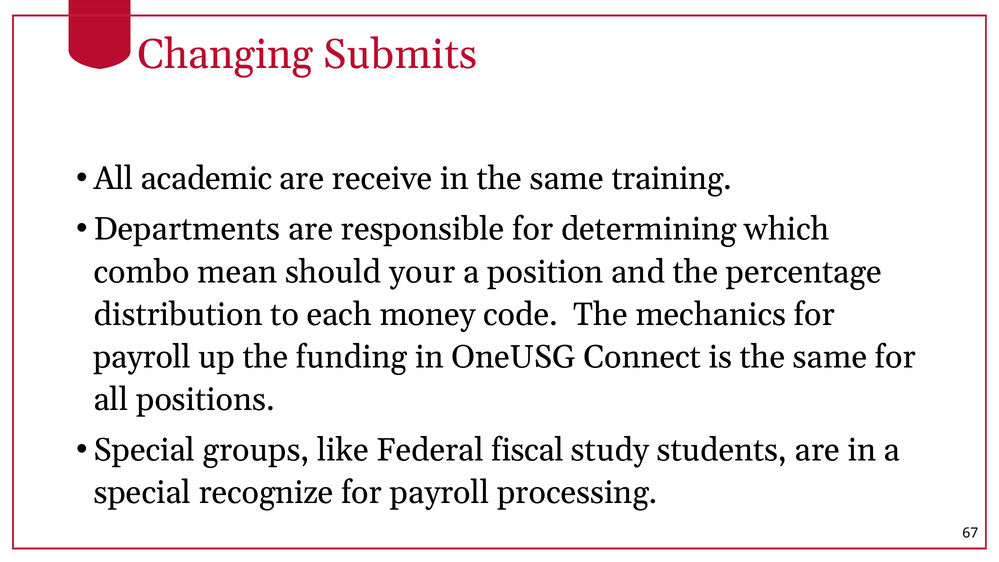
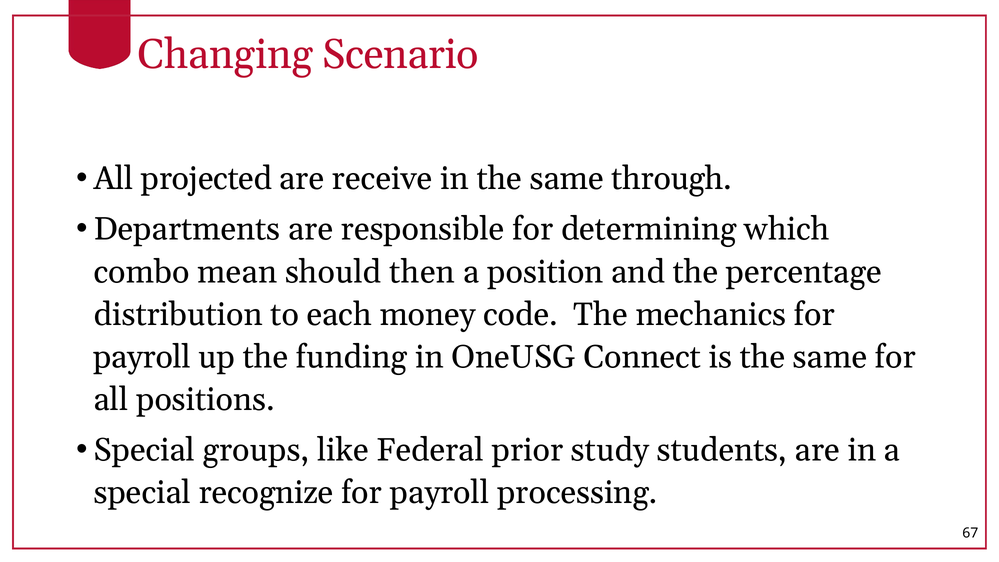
Submits: Submits -> Scenario
academic: academic -> projected
training: training -> through
your: your -> then
fiscal: fiscal -> prior
